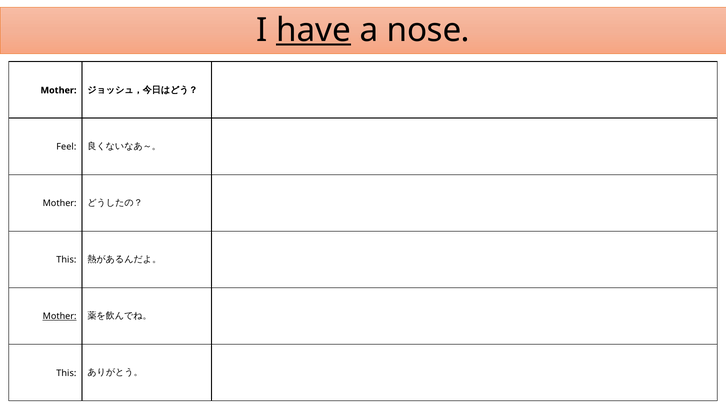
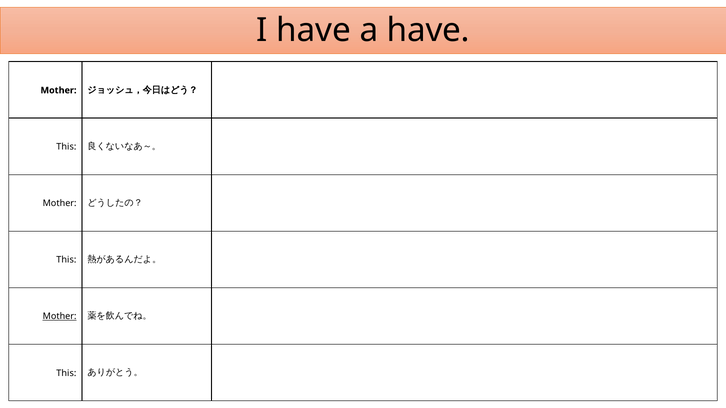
have at (314, 30) underline: present -> none
a nose: nose -> have
Feel at (66, 147): Feel -> This
